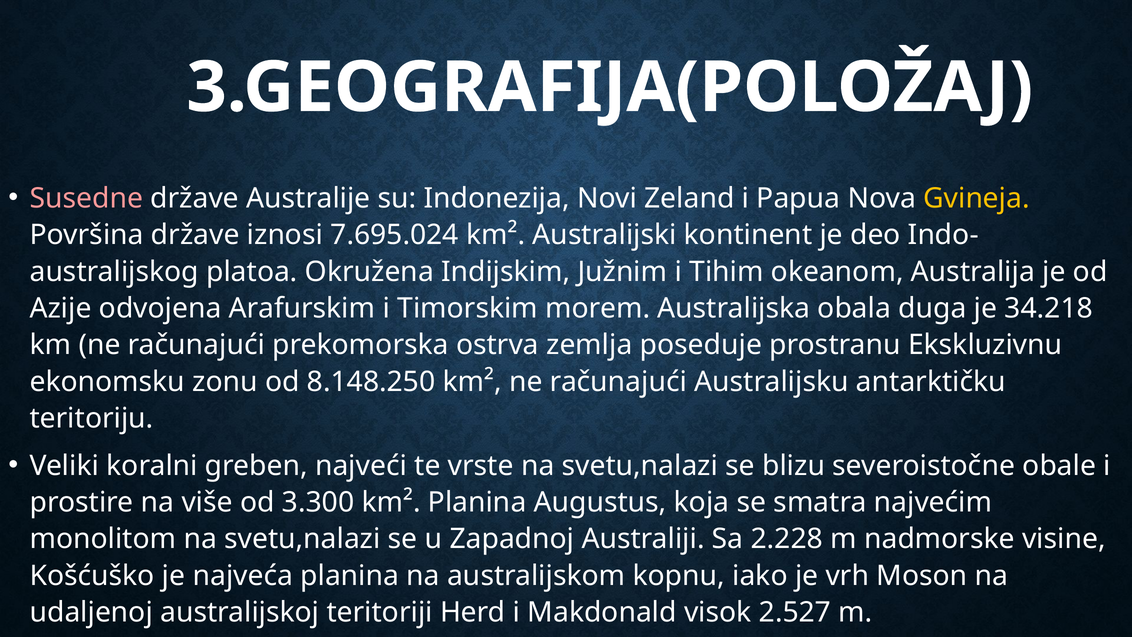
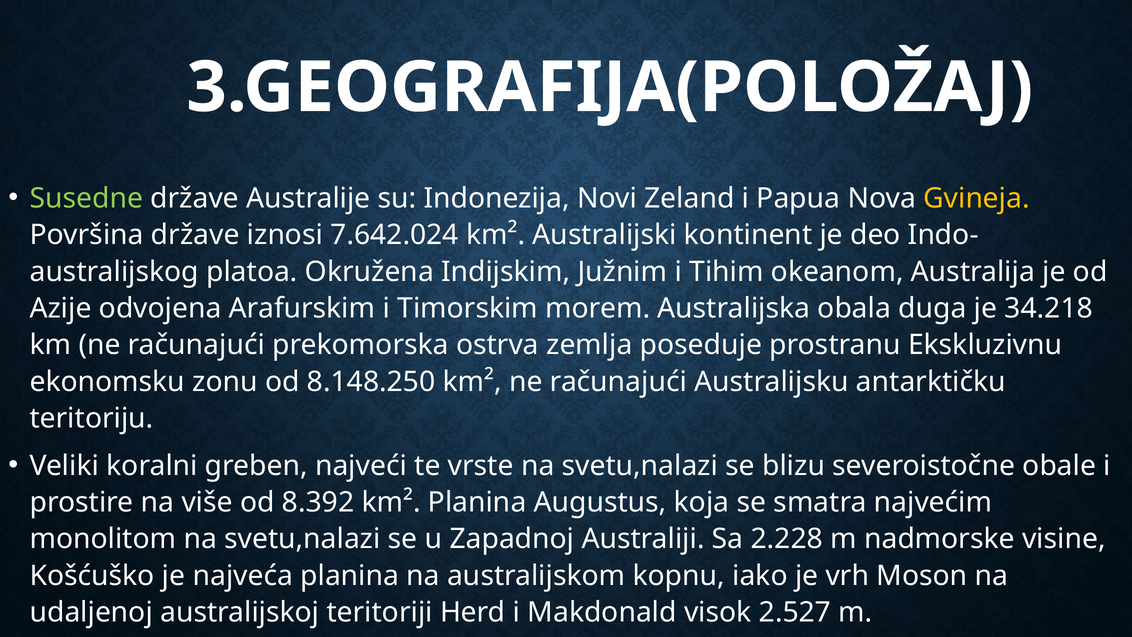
Susedne colour: pink -> light green
7.695.024: 7.695.024 -> 7.642.024
3.300: 3.300 -> 8.392
